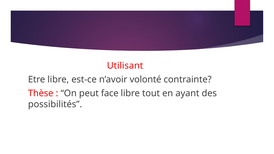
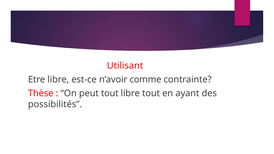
volonté: volonté -> comme
peut face: face -> tout
